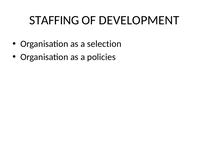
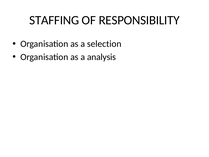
DEVELOPMENT: DEVELOPMENT -> RESPONSIBILITY
policies: policies -> analysis
